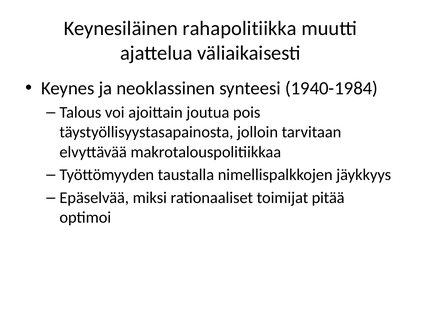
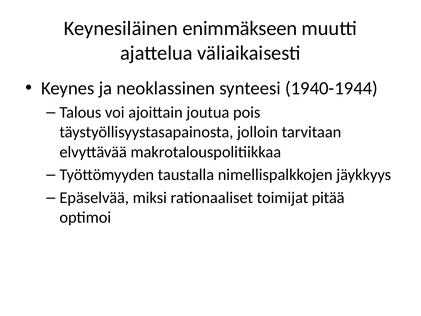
rahapolitiikka: rahapolitiikka -> enimmäkseen
1940-1984: 1940-1984 -> 1940-1944
